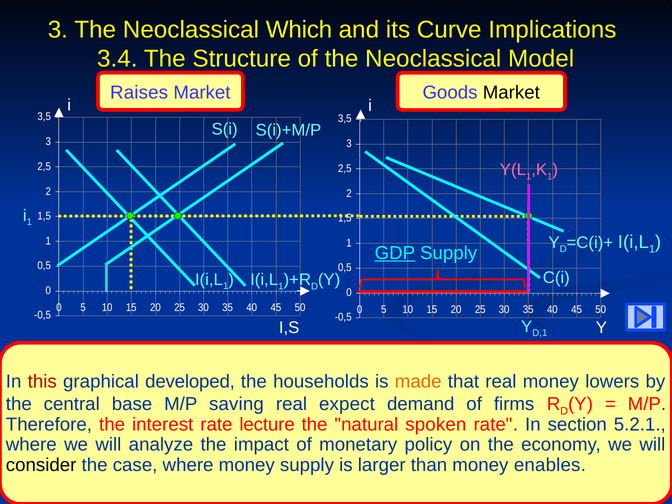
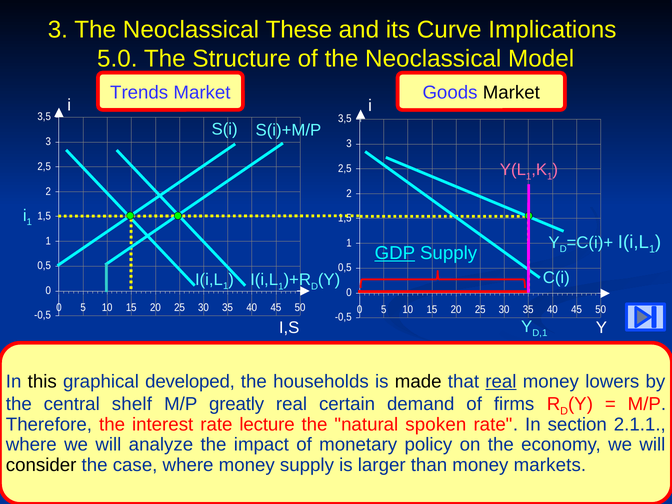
Which: Which -> These
3.4: 3.4 -> 5.0
Raises: Raises -> Trends
this colour: red -> black
made colour: orange -> black
real at (501, 382) underline: none -> present
base: base -> shelf
saving: saving -> greatly
expect: expect -> certain
5.2.1: 5.2.1 -> 2.1.1
enables: enables -> markets
